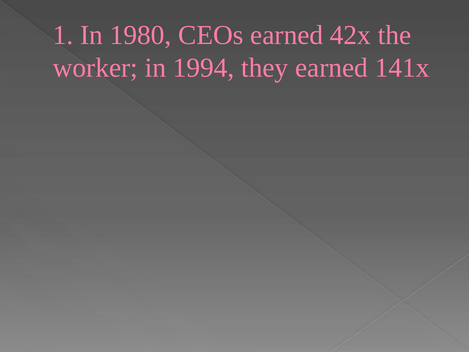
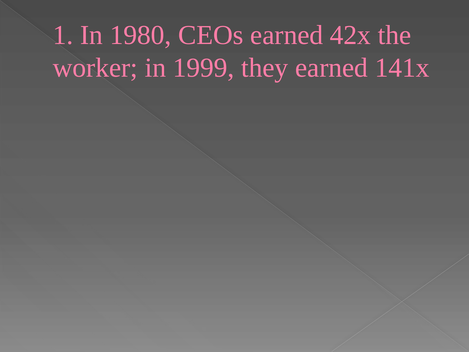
1994: 1994 -> 1999
